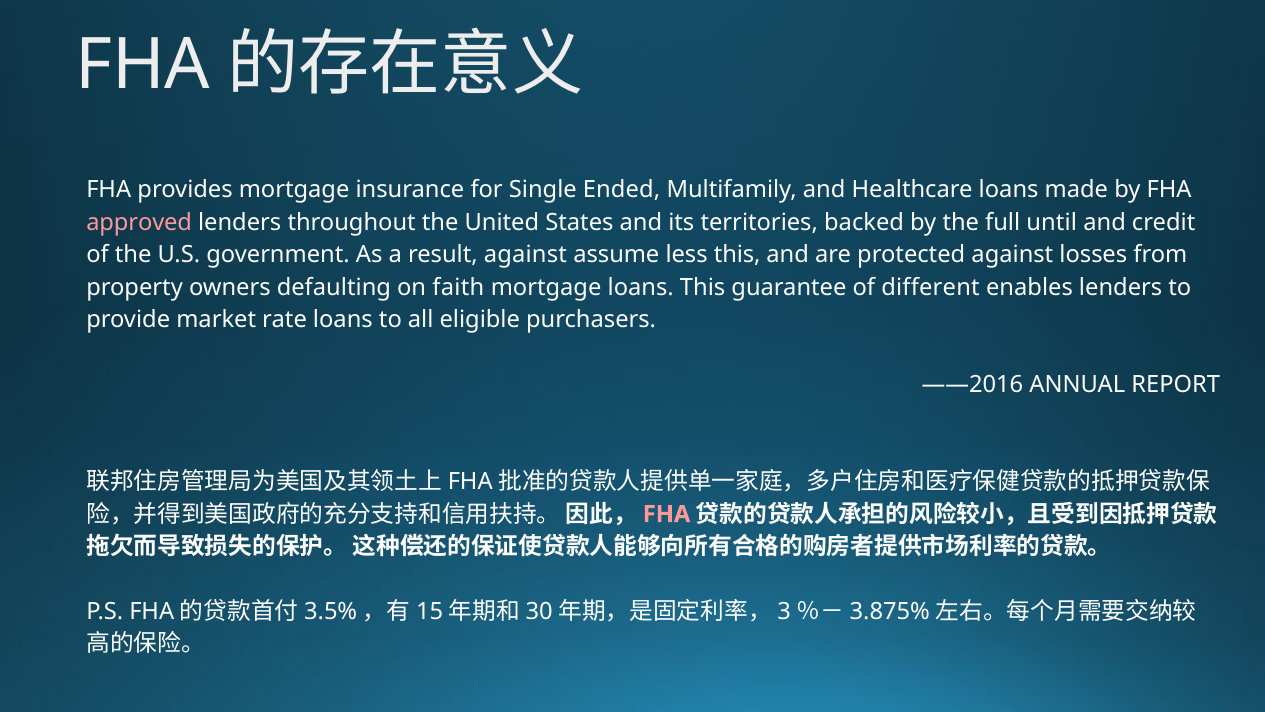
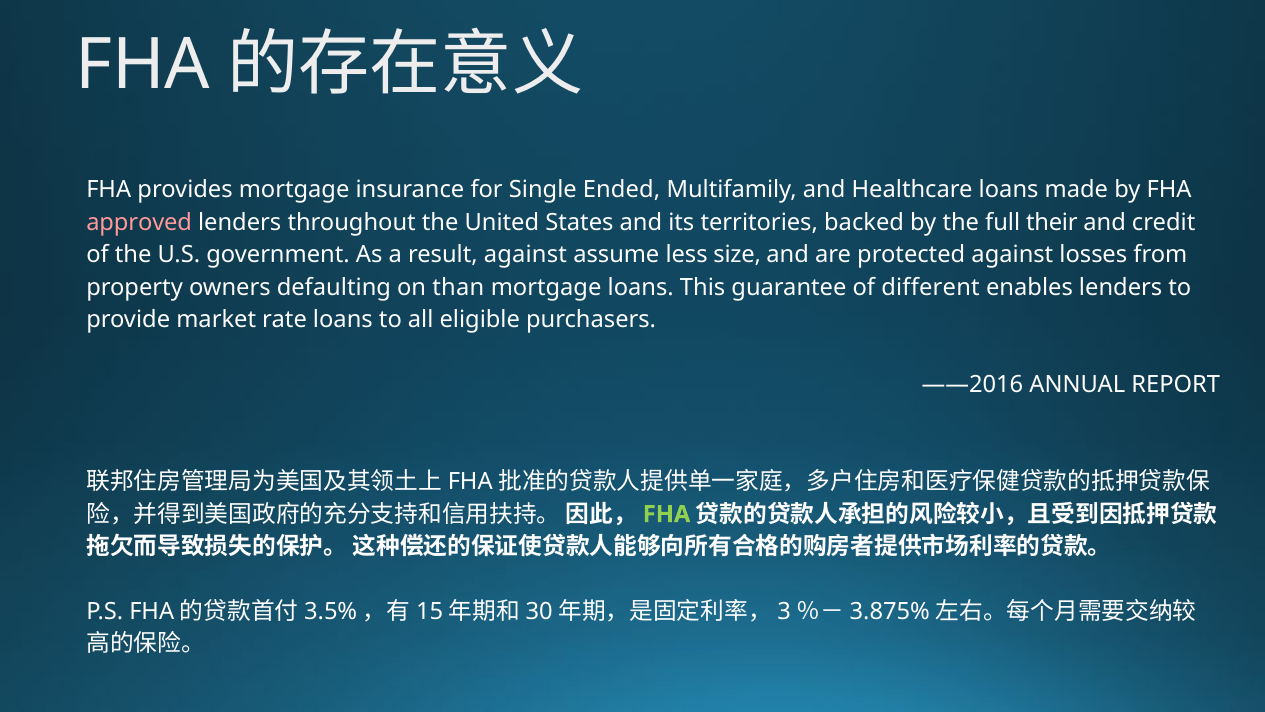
until: until -> their
less this: this -> size
faith: faith -> than
FHA at (667, 514) colour: pink -> light green
